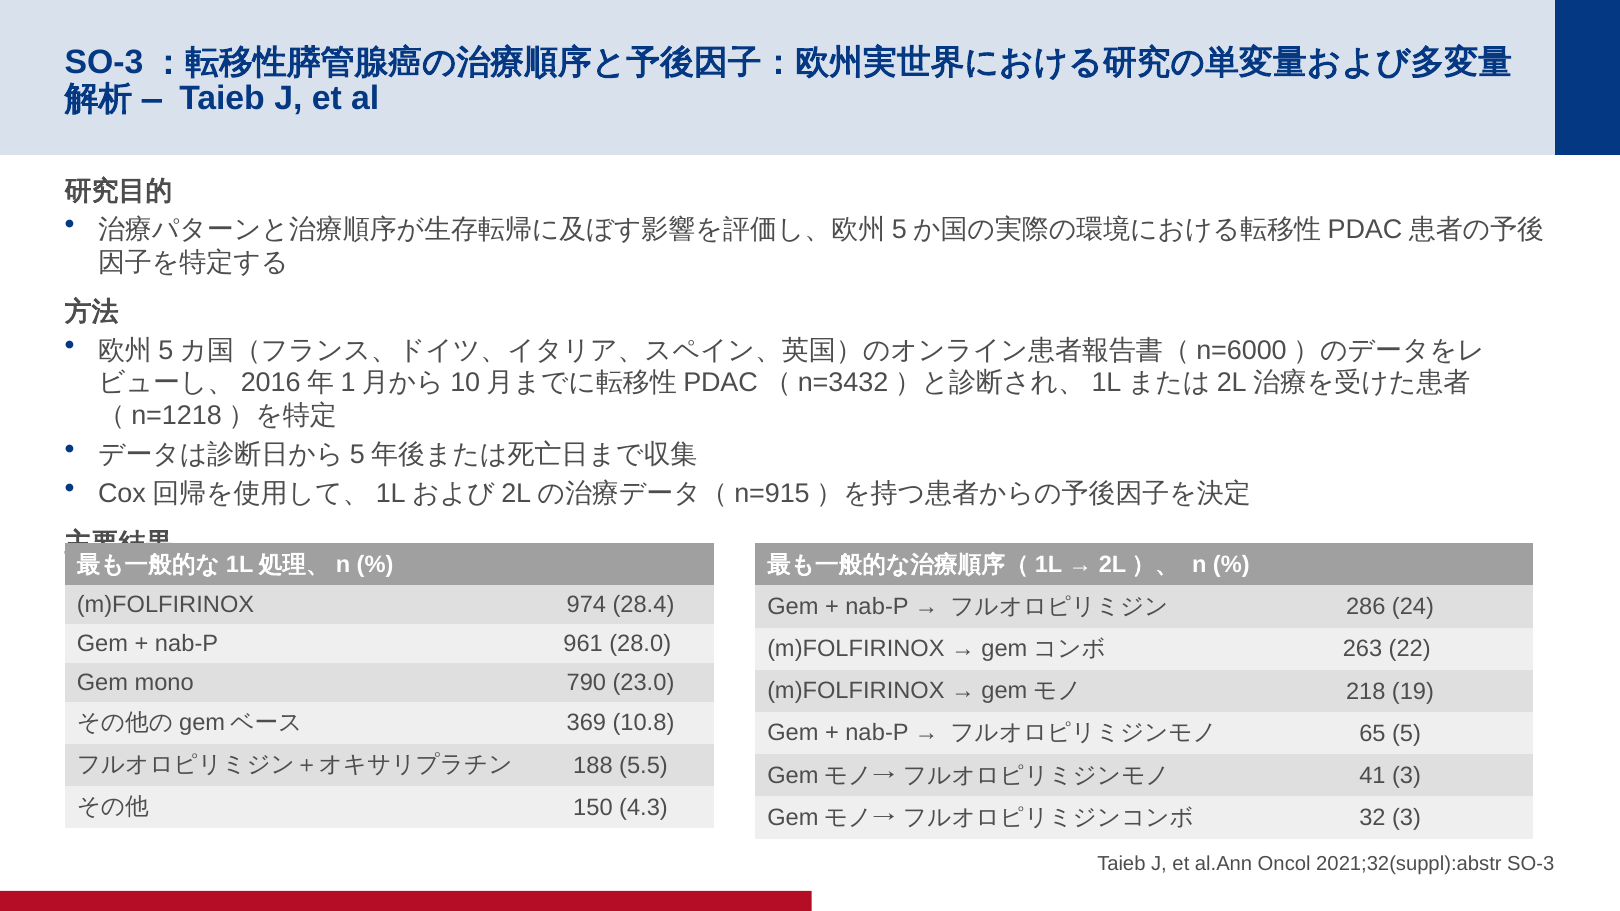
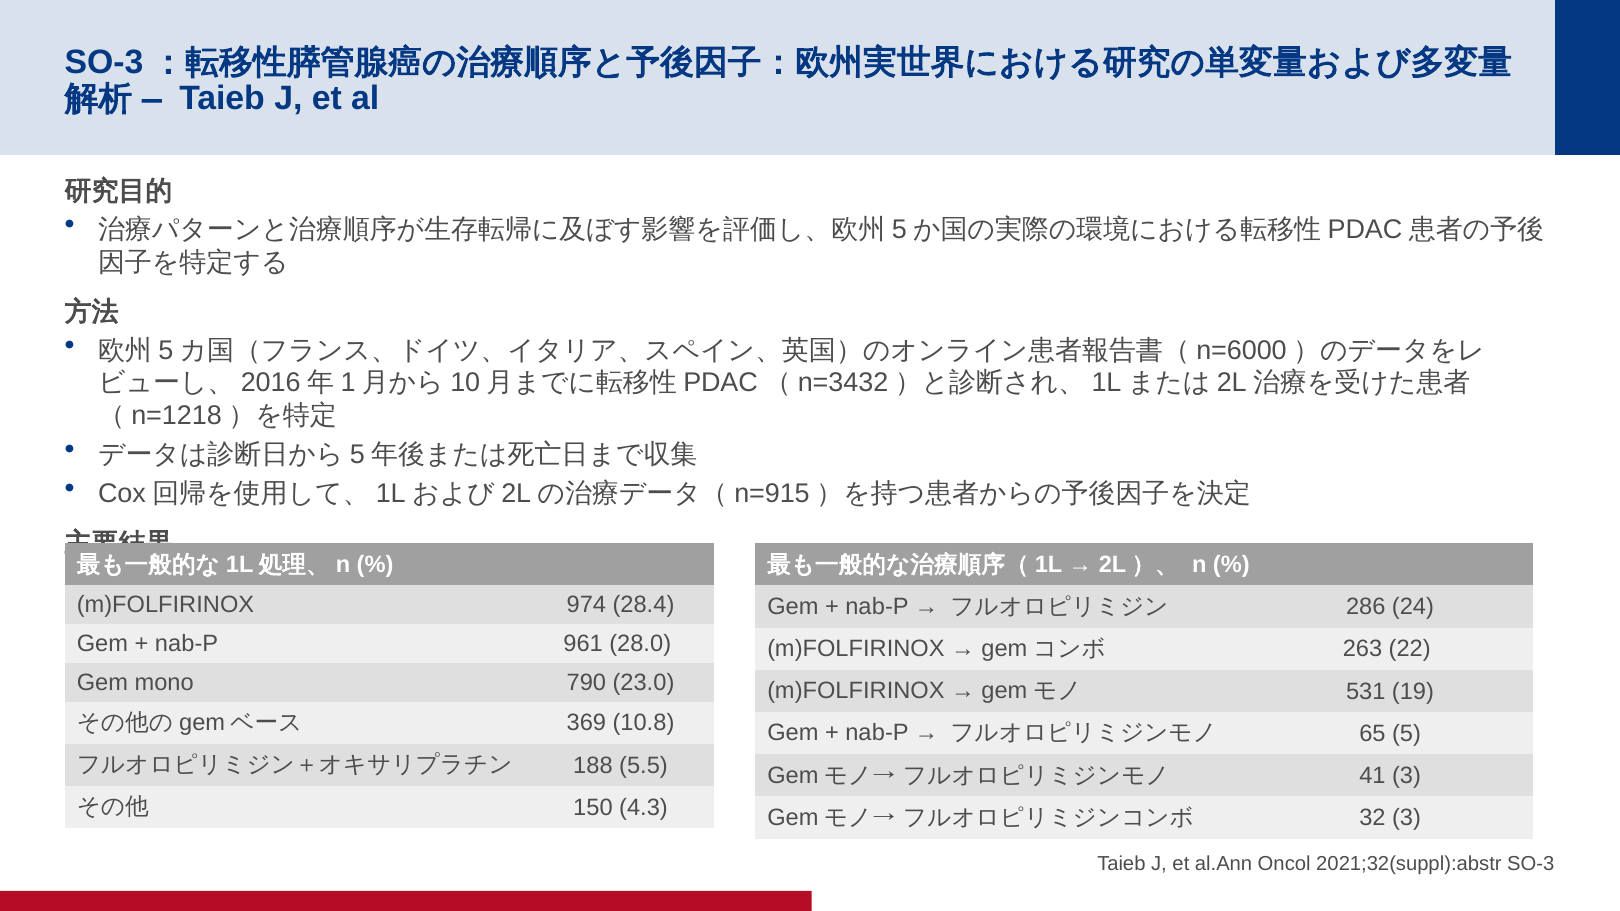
218: 218 -> 531
